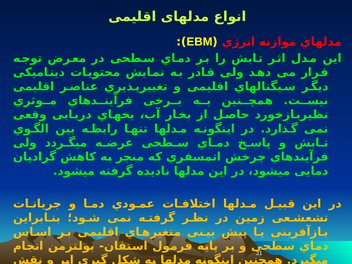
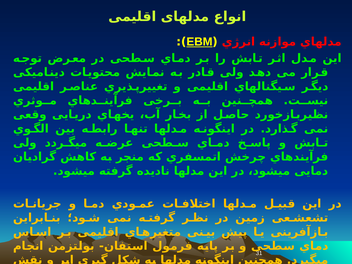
EBM underline: none -> present
